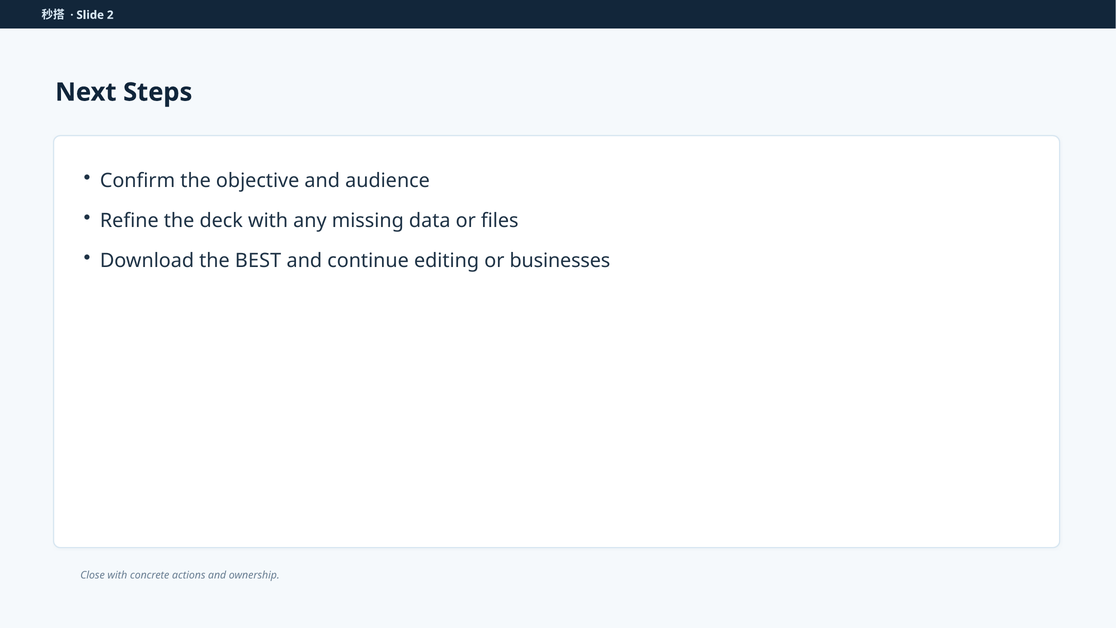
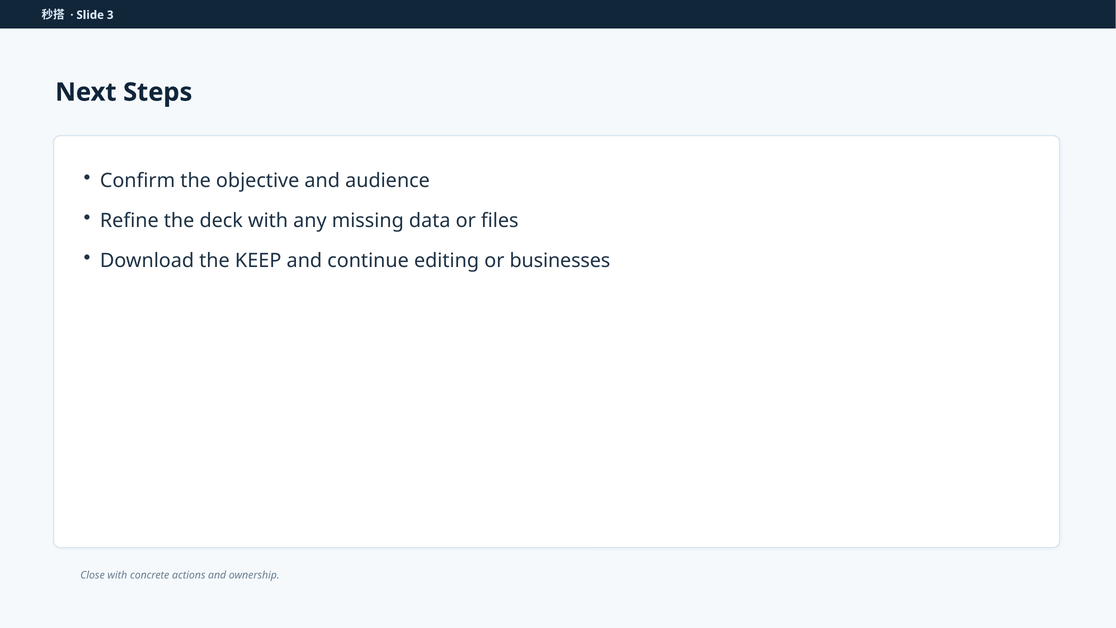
2: 2 -> 3
BEST: BEST -> KEEP
